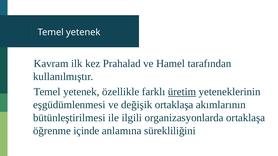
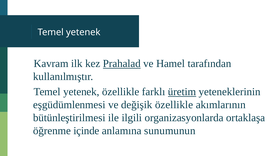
Prahalad underline: none -> present
değişik ortaklaşa: ortaklaşa -> özellikle
sürekliliğini: sürekliliğini -> sunumunun
